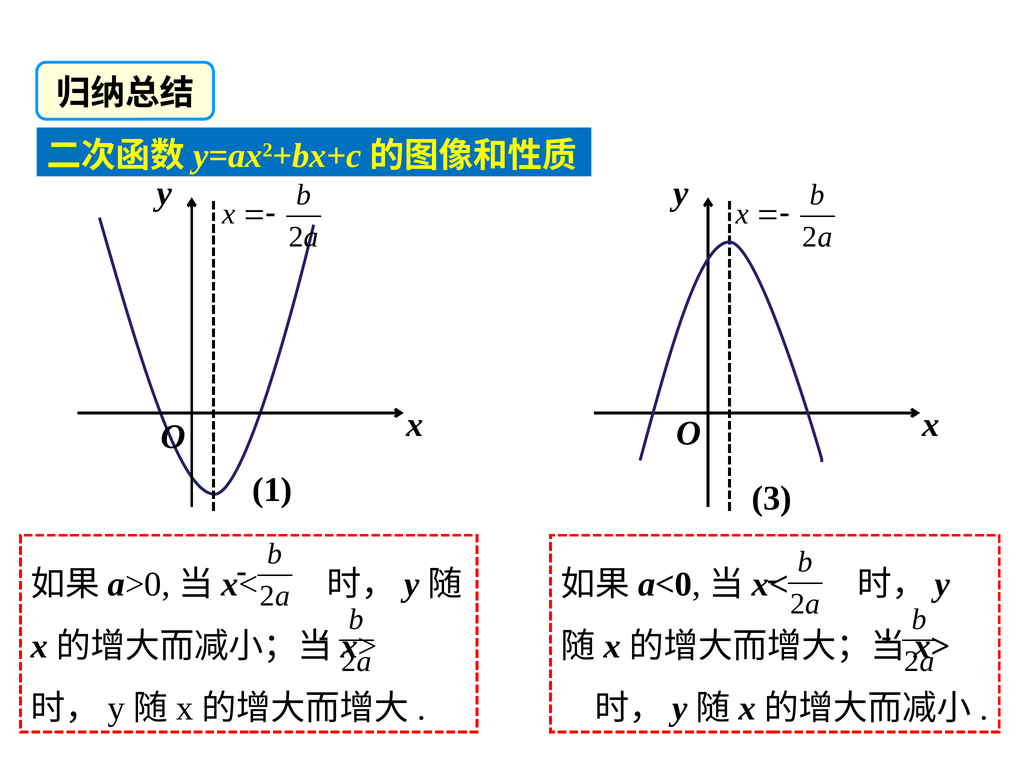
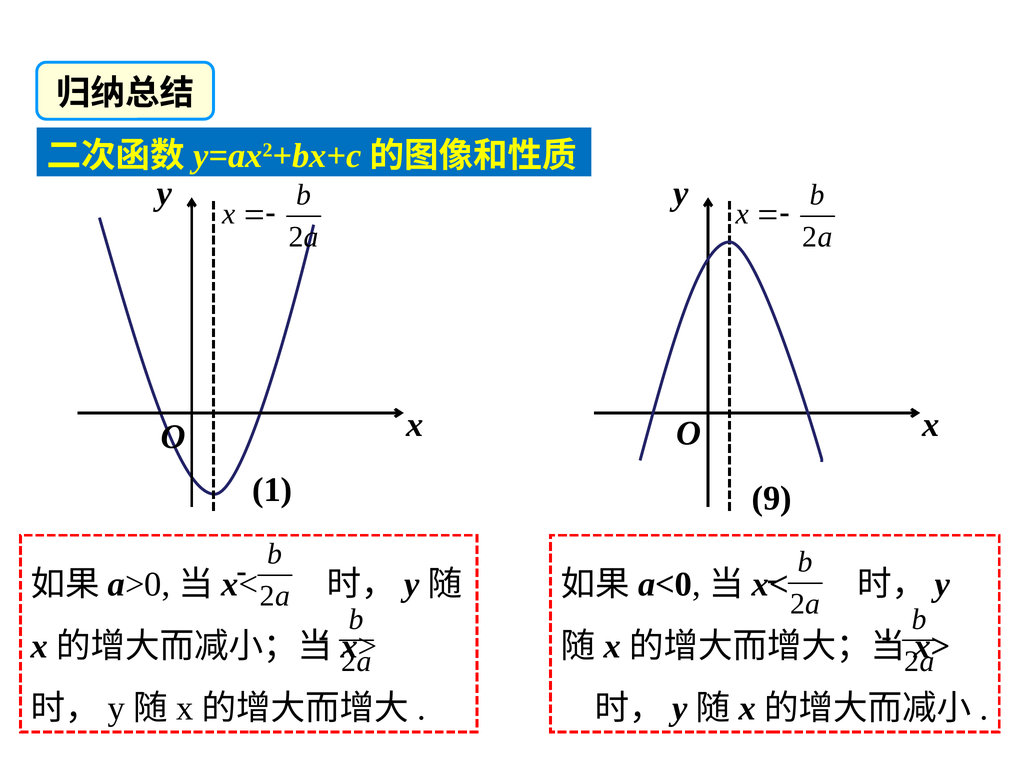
3: 3 -> 9
